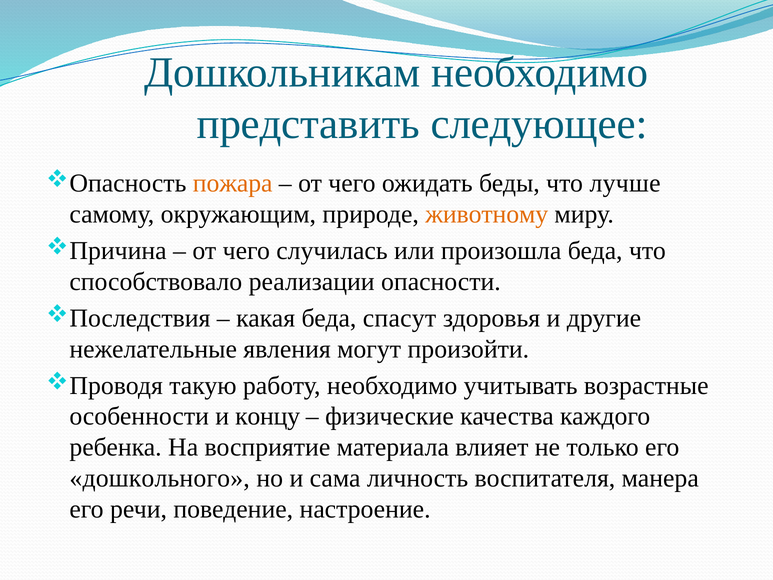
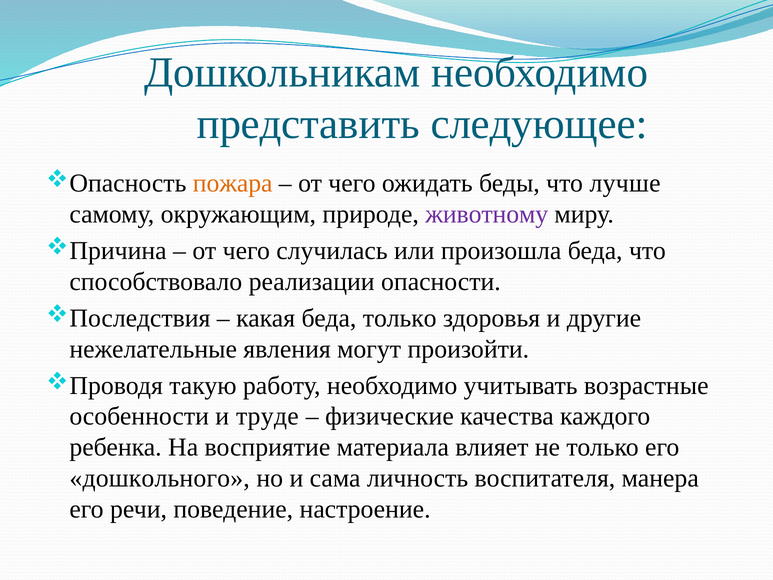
животному colour: orange -> purple
беда спасут: спасут -> только
концу: концу -> труде
